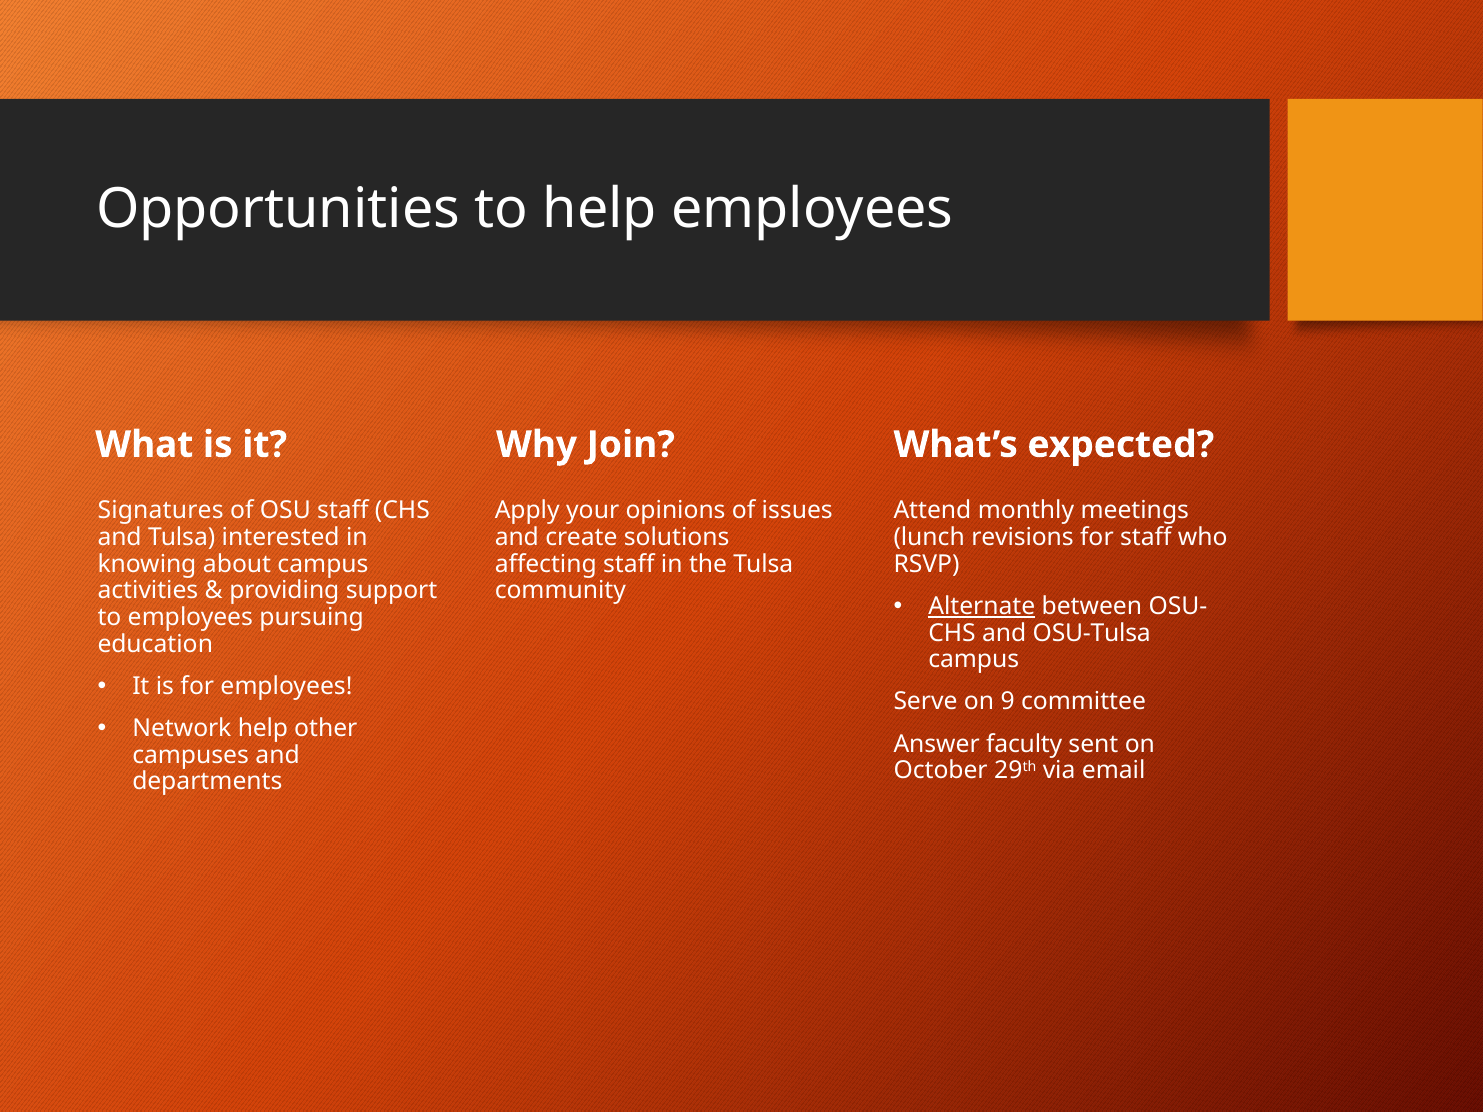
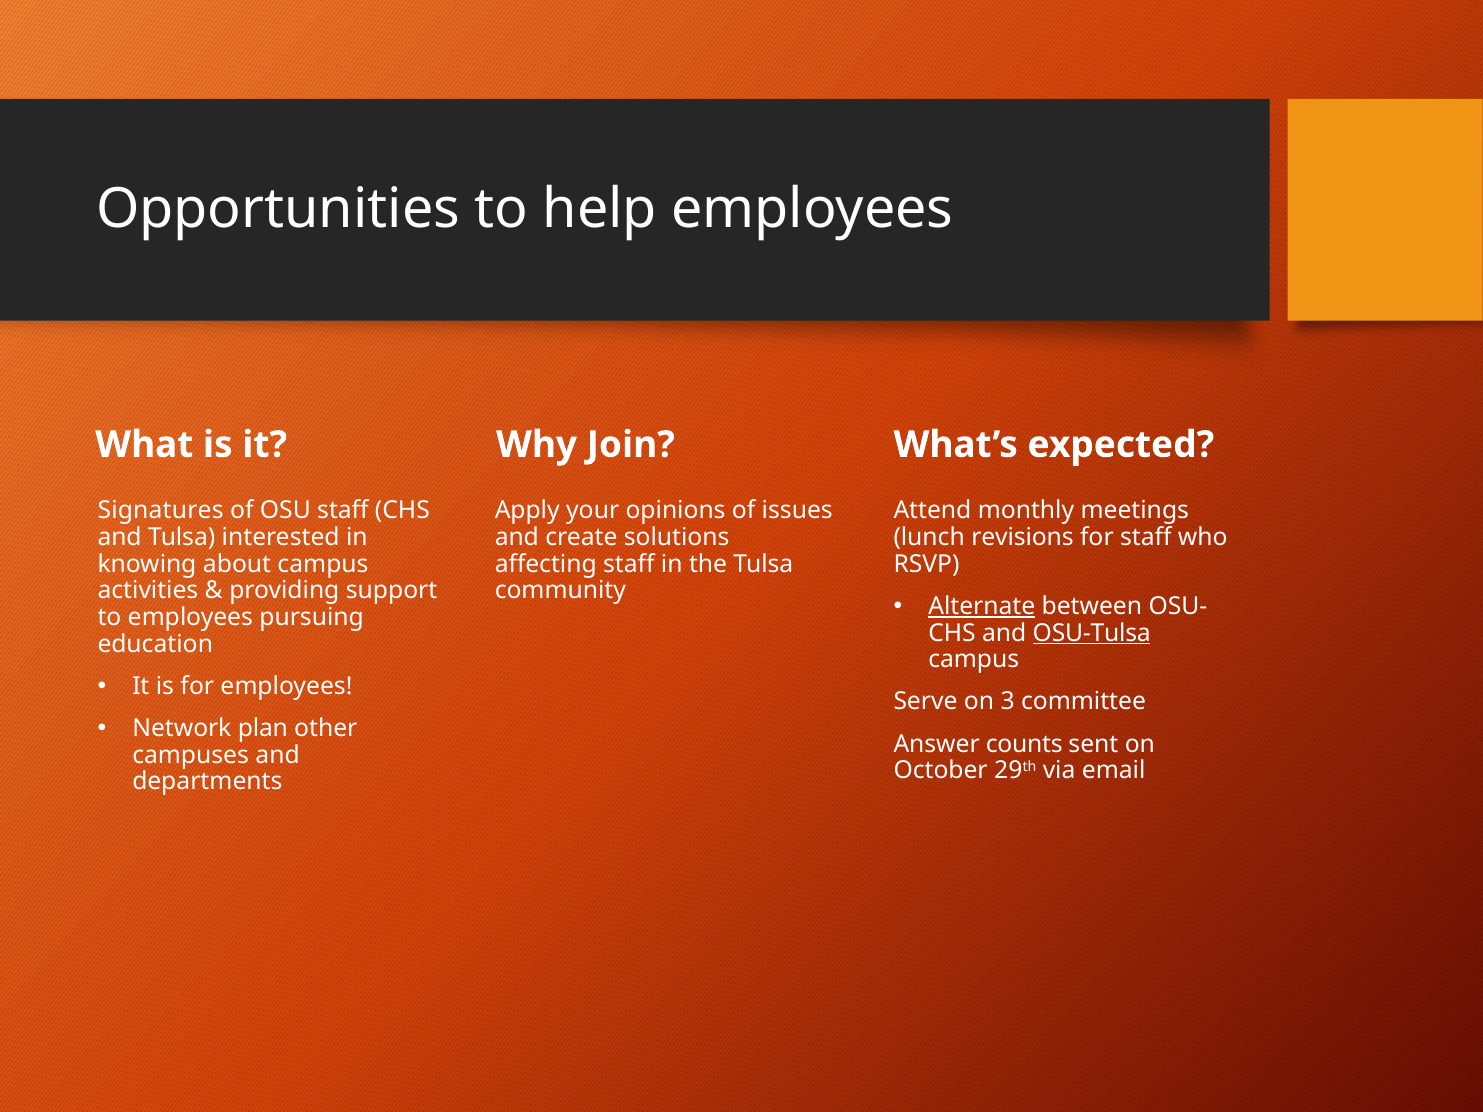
OSU-Tulsa underline: none -> present
9: 9 -> 3
Network help: help -> plan
faculty: faculty -> counts
